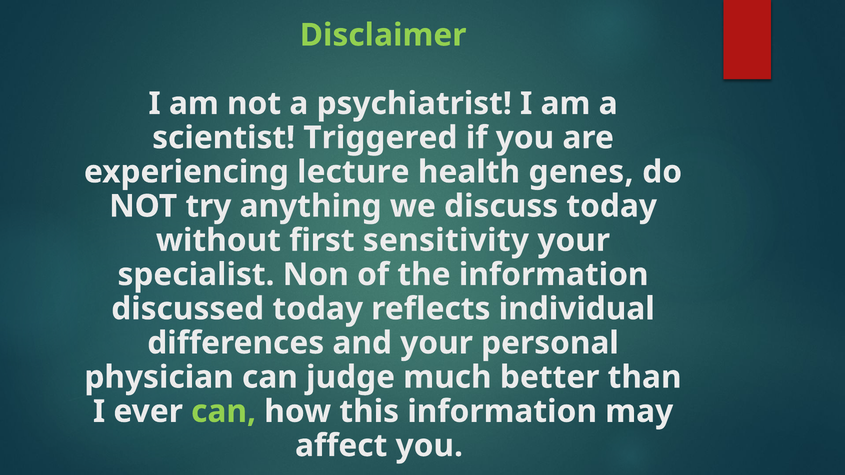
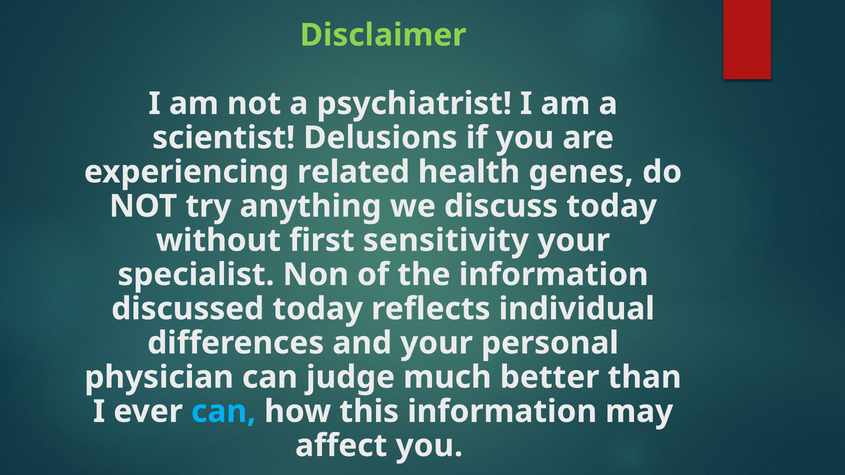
Triggered: Triggered -> Delusions
lecture: lecture -> related
can at (224, 412) colour: light green -> light blue
